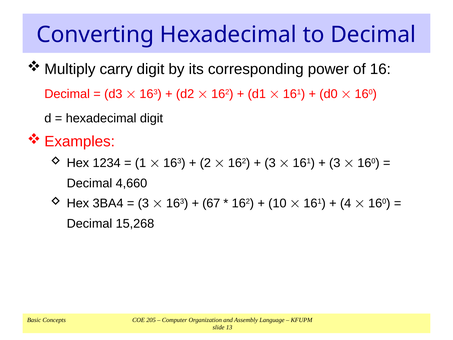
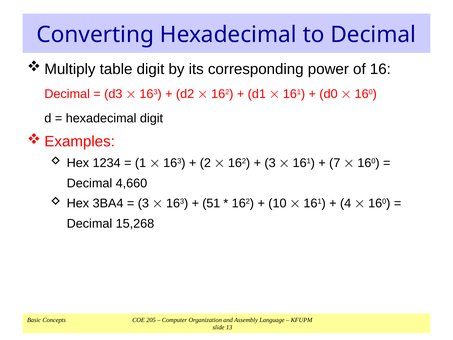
carry: carry -> table
3 at (335, 163): 3 -> 7
67: 67 -> 51
